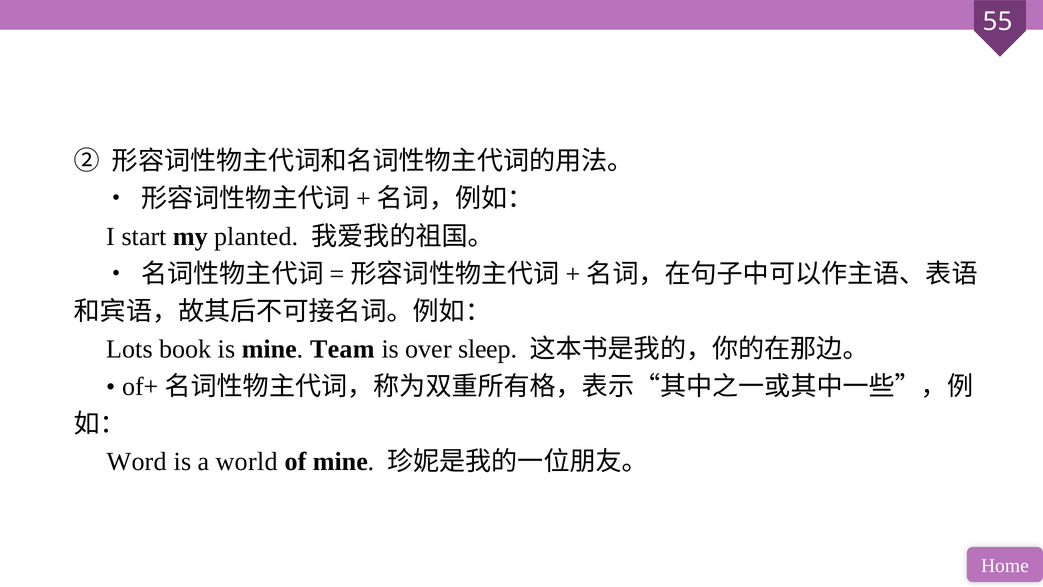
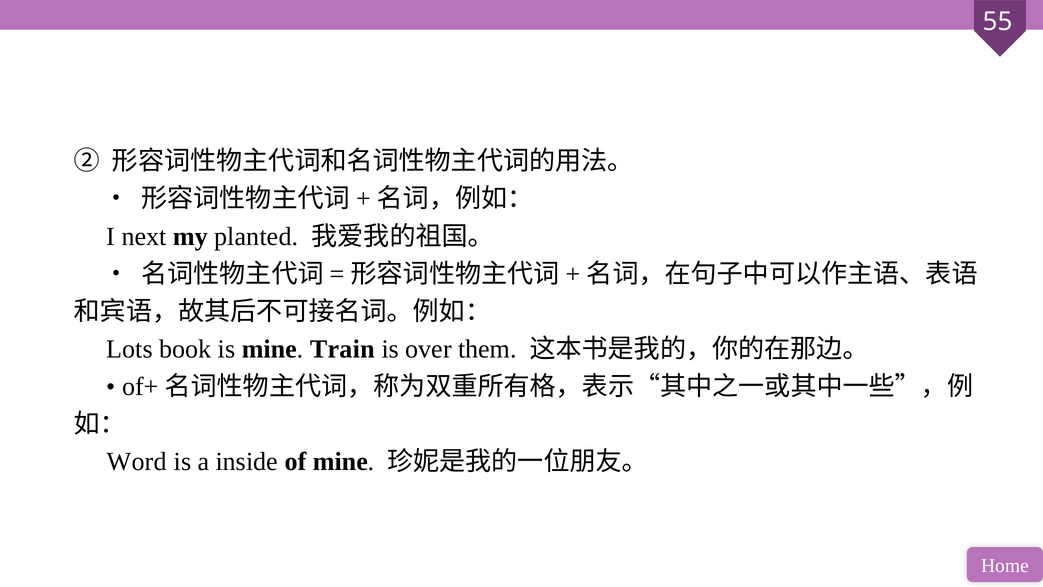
start: start -> next
Team: Team -> Train
sleep: sleep -> them
world: world -> inside
